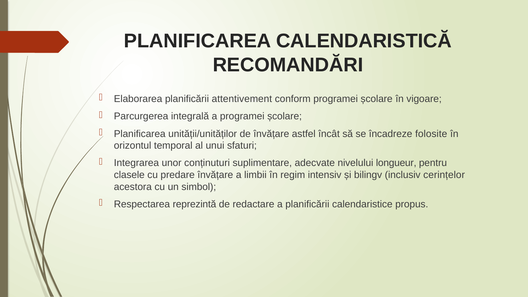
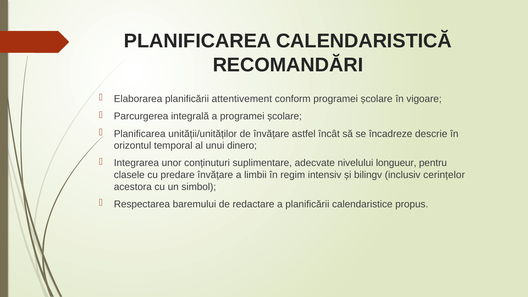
folosite: folosite -> descrie
sfaturi: sfaturi -> dinero
reprezintă: reprezintă -> baremului
